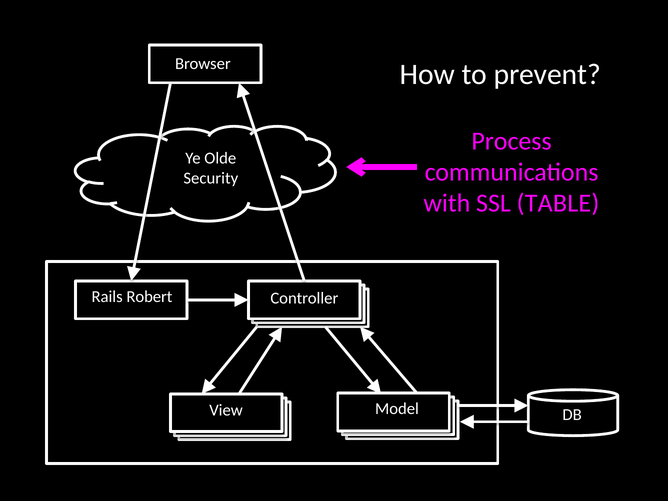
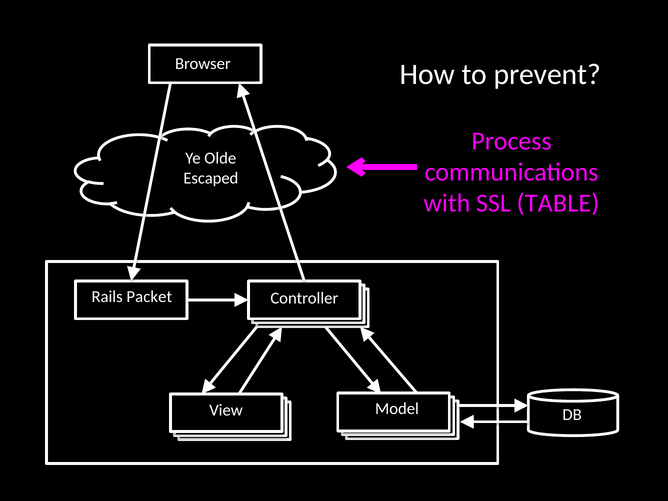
Security: Security -> Escaped
Robert: Robert -> Packet
